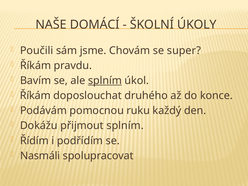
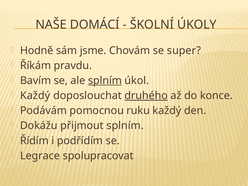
Poučili: Poučili -> Hodně
Říkám at (35, 96): Říkám -> Každý
druhého underline: none -> present
Nasmáli: Nasmáli -> Legrace
